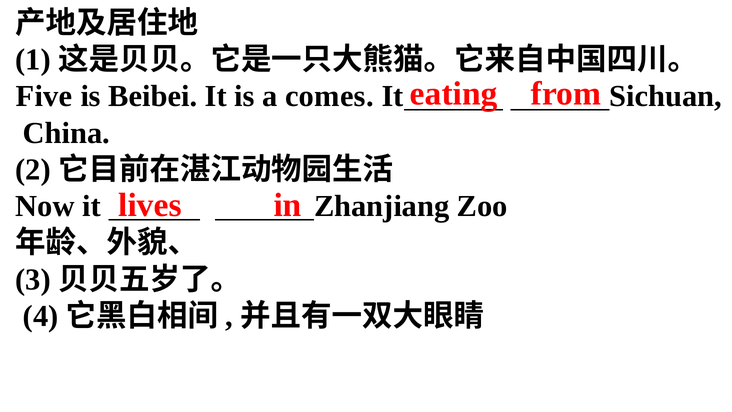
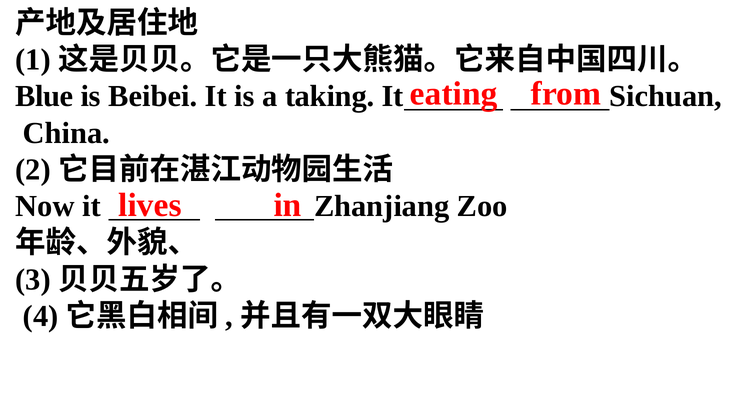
Five: Five -> Blue
comes: comes -> taking
